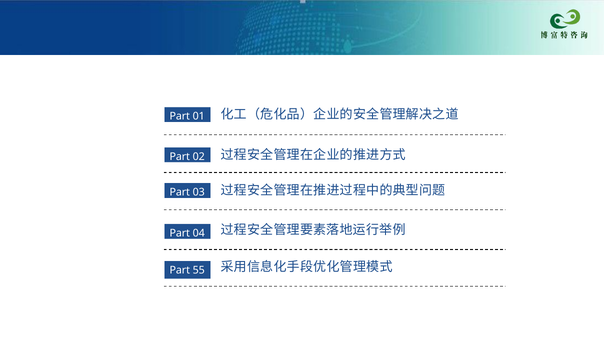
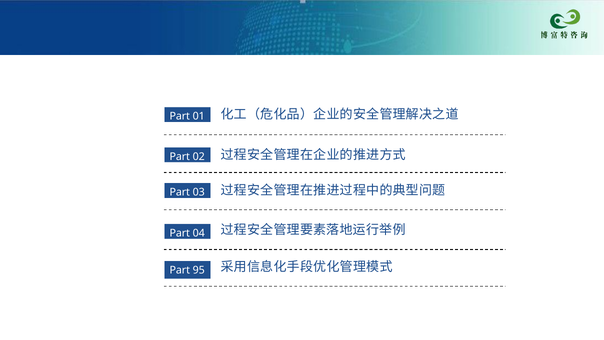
55: 55 -> 95
